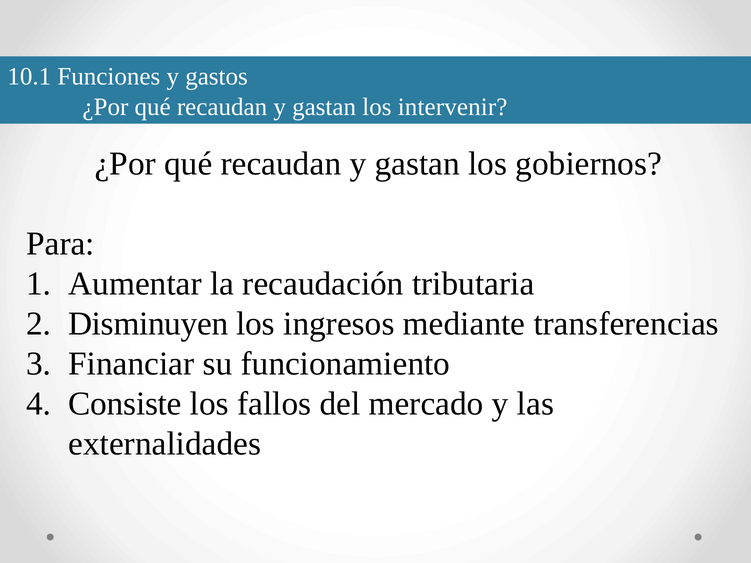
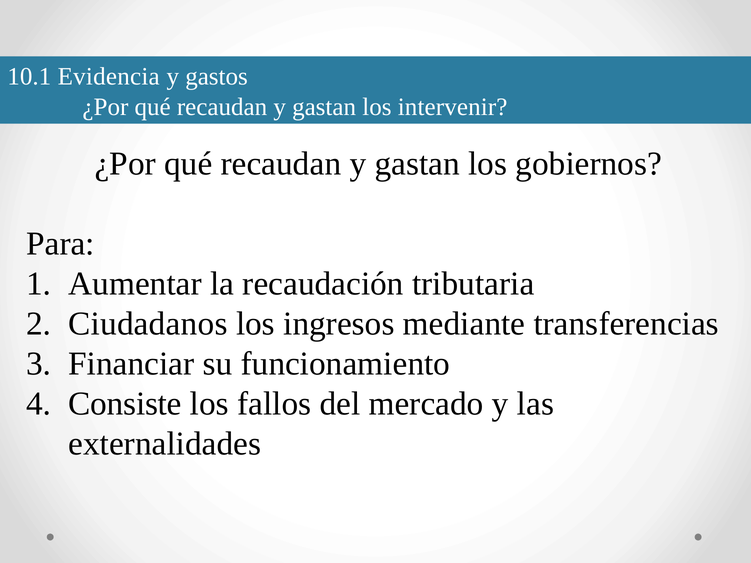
Funciones: Funciones -> Evidencia
Disminuyen: Disminuyen -> Ciudadanos
